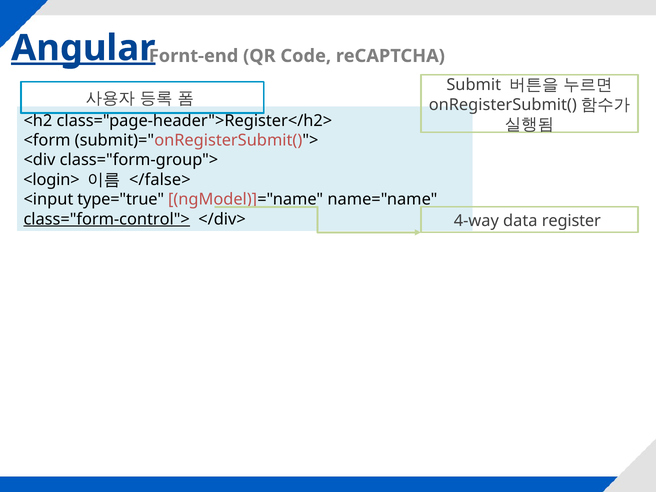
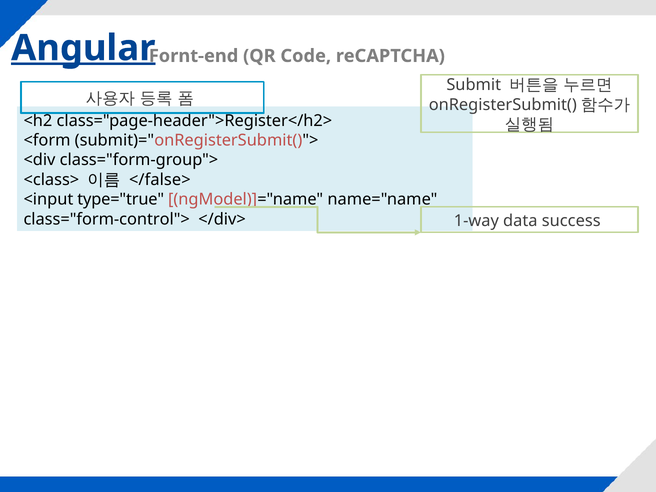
<login>: <login> -> <class>
class="form-control"> underline: present -> none
4-way: 4-way -> 1-way
register: register -> success
